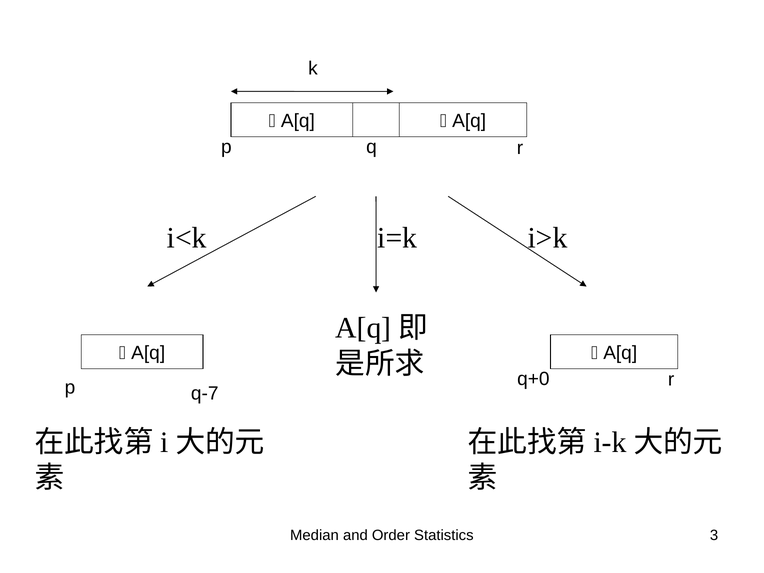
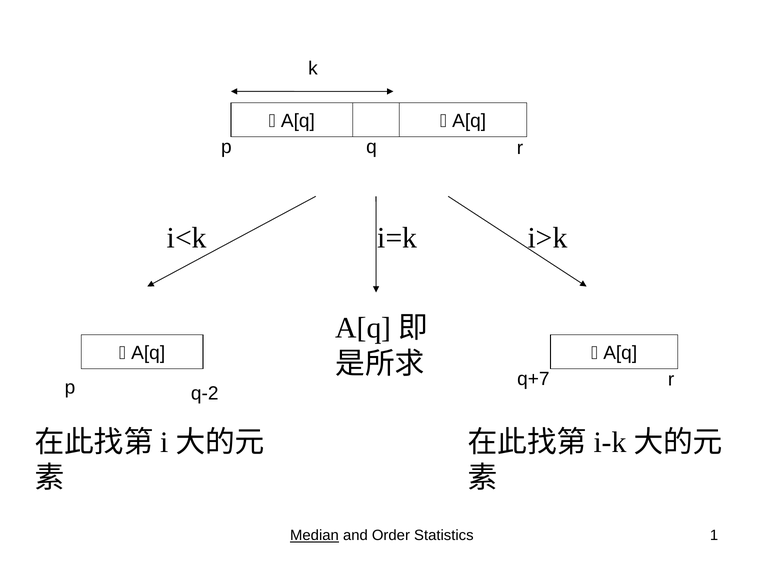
q+0: q+0 -> q+7
q-7: q-7 -> q-2
Median underline: none -> present
3: 3 -> 1
